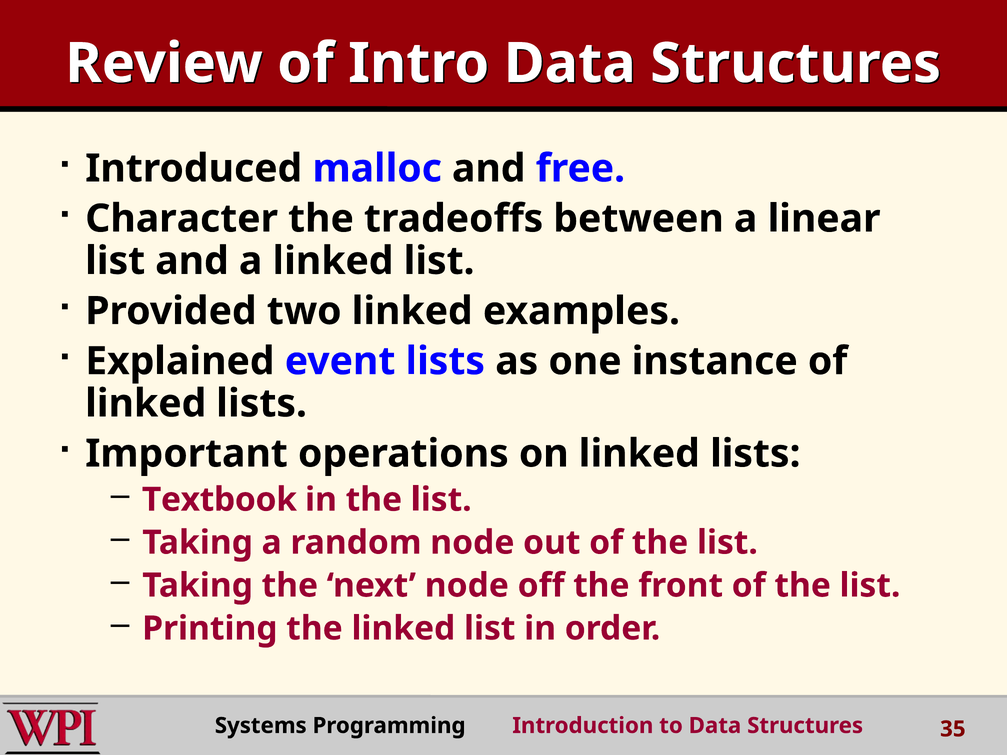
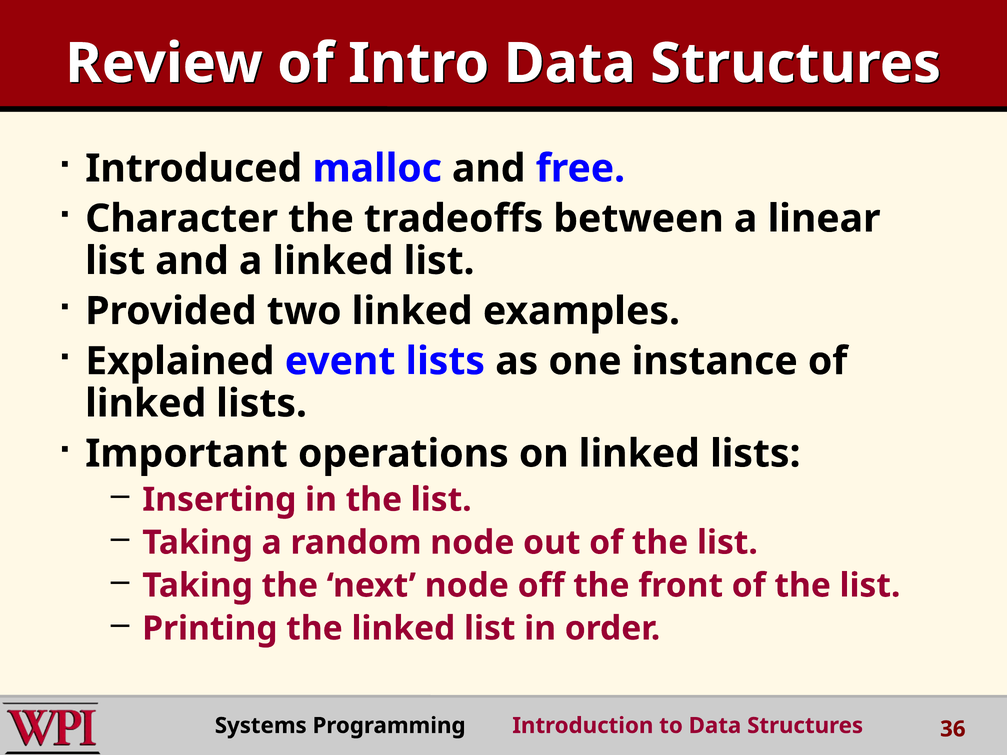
Textbook: Textbook -> Inserting
35: 35 -> 36
